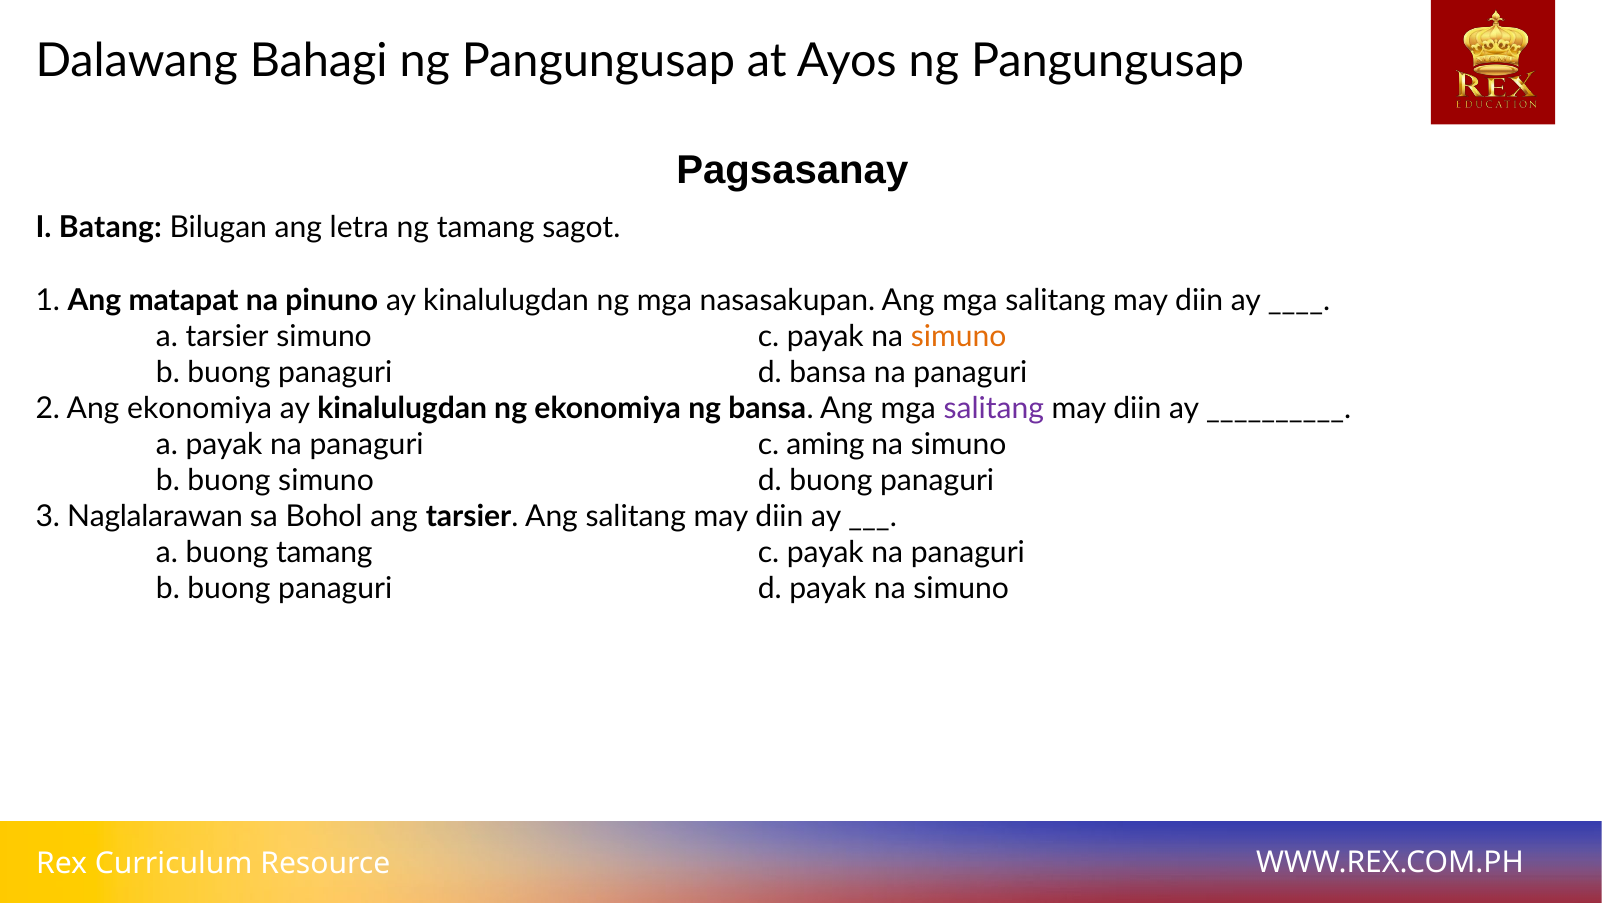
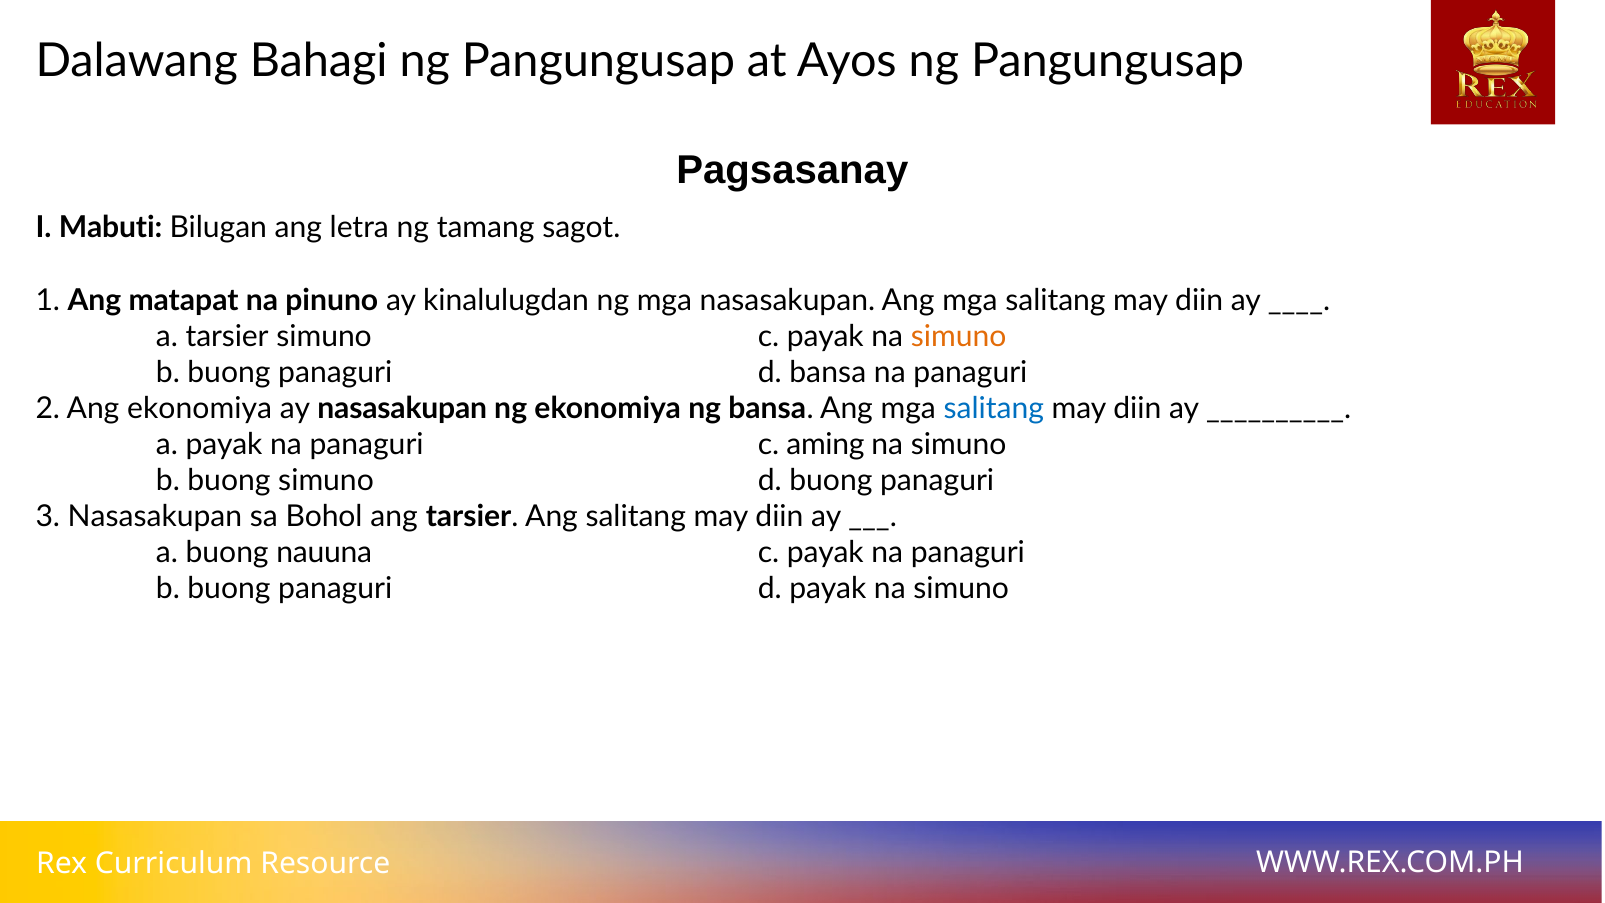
Batang: Batang -> Mabuti
kinalulugdan at (402, 408): kinalulugdan -> nasasakupan
salitang at (994, 408) colour: purple -> blue
3 Naglalarawan: Naglalarawan -> Nasasakupan
buong tamang: tamang -> nauuna
